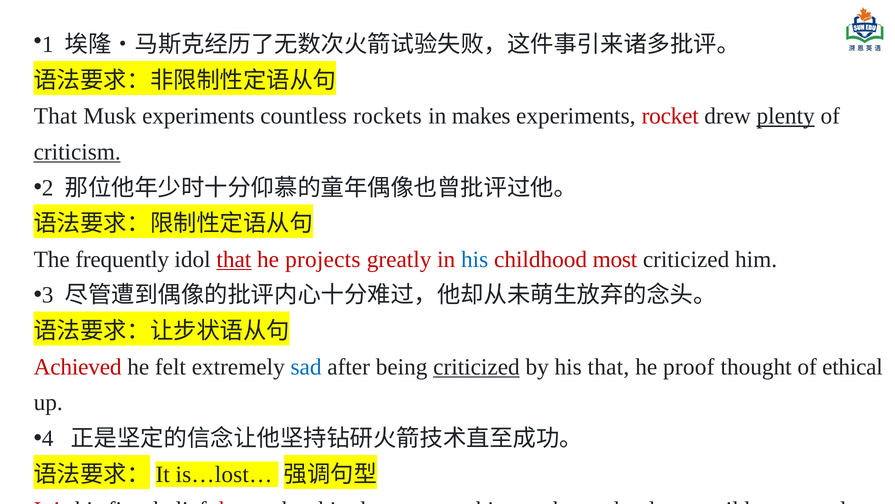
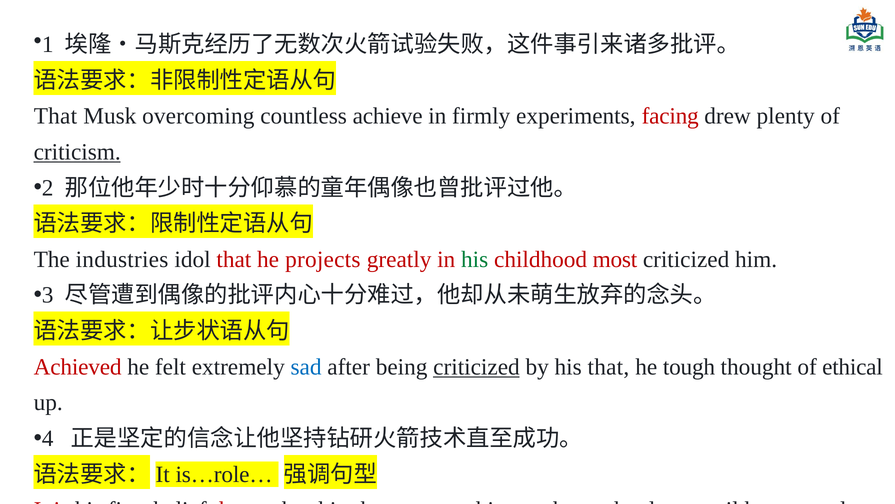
Musk experiments: experiments -> overcoming
rockets: rockets -> achieve
in makes: makes -> firmly
experiments rocket: rocket -> facing
plenty underline: present -> none
frequently: frequently -> industries
that at (234, 259) underline: present -> none
his at (475, 259) colour: blue -> green
proof: proof -> tough
is…lost…: is…lost… -> is…role…
